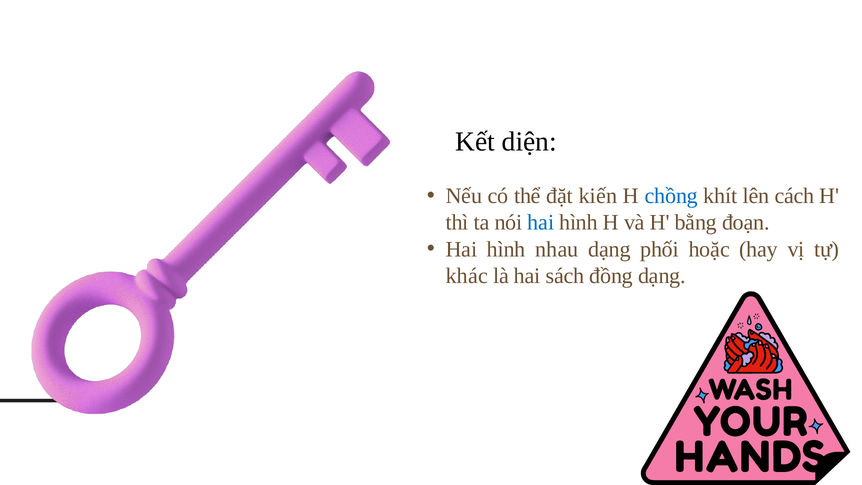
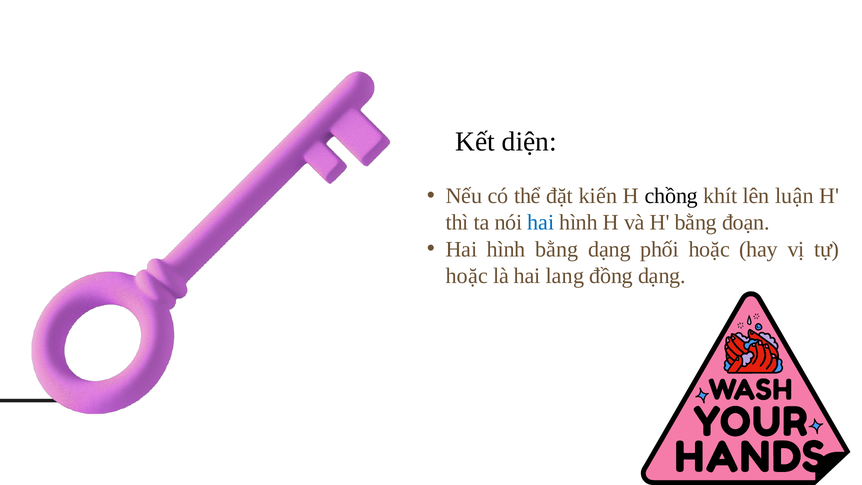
chồng colour: blue -> black
cách: cách -> luận
hình nhau: nhau -> bằng
khác at (467, 276): khác -> hoặc
sách: sách -> lang
